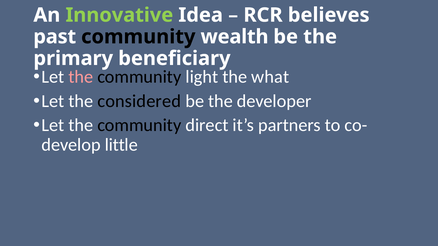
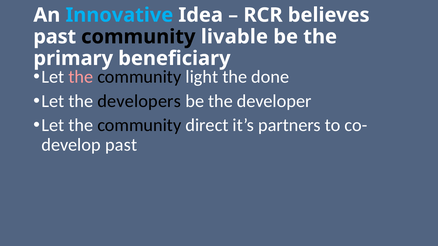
Innovative colour: light green -> light blue
wealth: wealth -> livable
what: what -> done
considered: considered -> developers
little at (121, 145): little -> past
